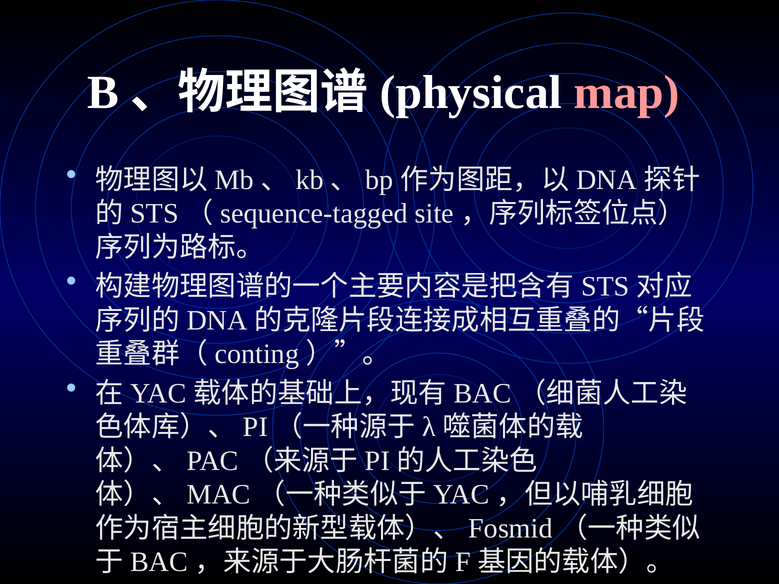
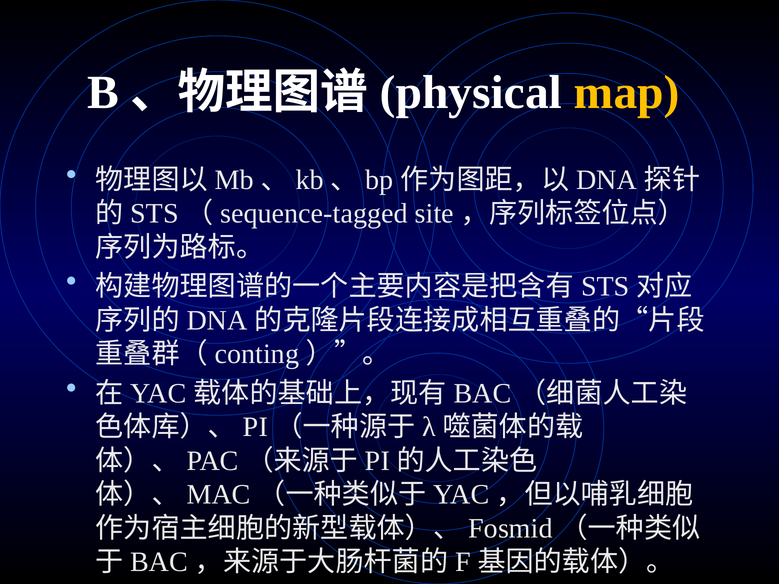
map colour: pink -> yellow
